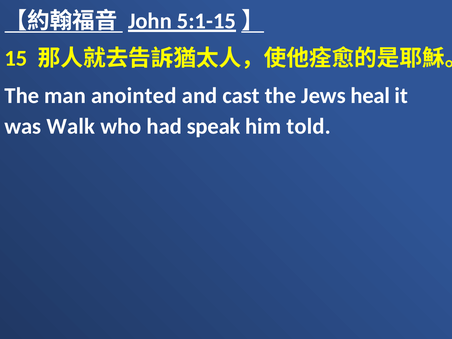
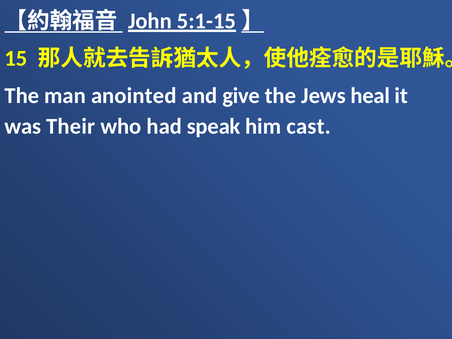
cast: cast -> give
Walk: Walk -> Their
told: told -> cast
